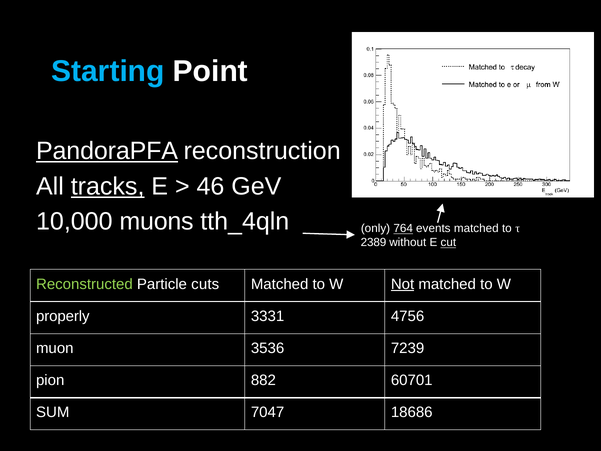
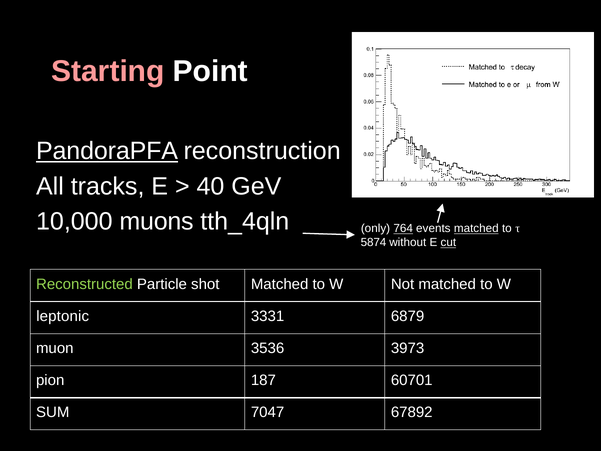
Starting colour: light blue -> pink
tracks underline: present -> none
46: 46 -> 40
matched at (476, 228) underline: none -> present
2389: 2389 -> 5874
cuts: cuts -> shot
Not underline: present -> none
properly: properly -> leptonic
4756: 4756 -> 6879
7239: 7239 -> 3973
882: 882 -> 187
18686: 18686 -> 67892
